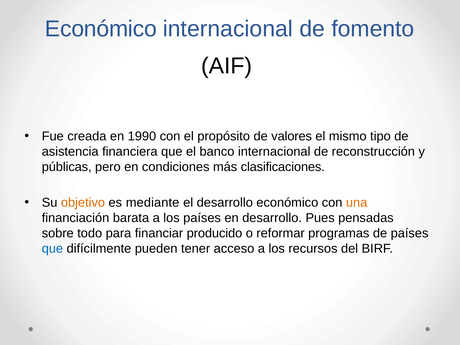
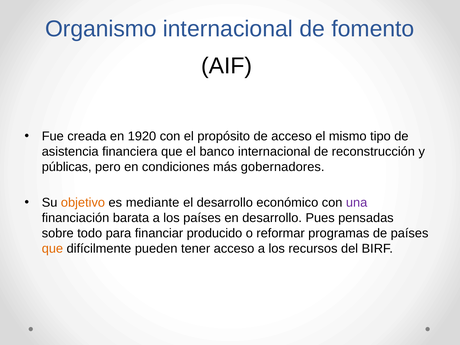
Económico at (101, 29): Económico -> Organismo
1990: 1990 -> 1920
de valores: valores -> acceso
clasificaciones: clasificaciones -> gobernadores
una colour: orange -> purple
que at (52, 249) colour: blue -> orange
